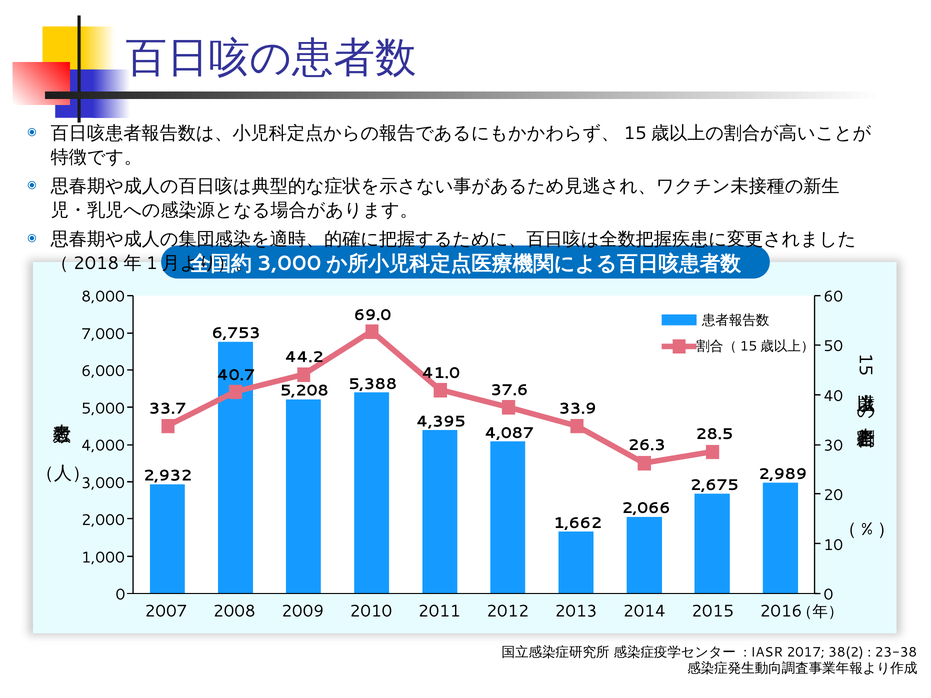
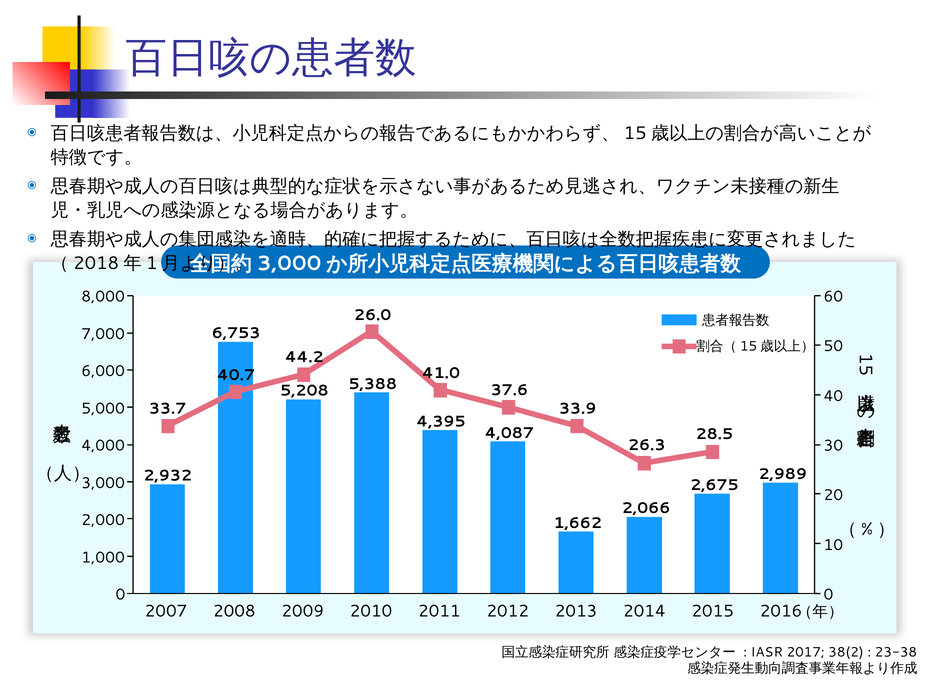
69.0: 69.0 -> 26.0
